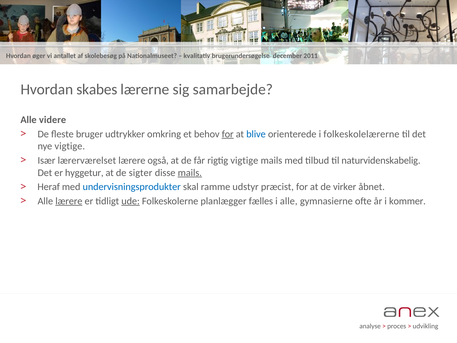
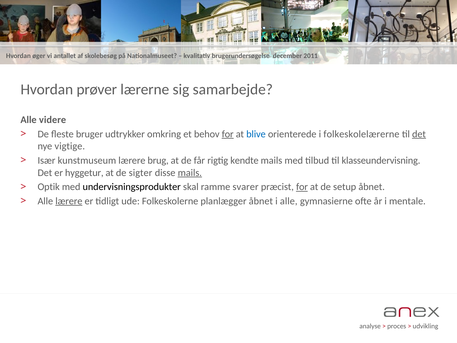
skabes: skabes -> prøver
det at (419, 134) underline: none -> present
lærerværelset: lærerværelset -> kunstmuseum
også: også -> brug
rigtig vigtige: vigtige -> kendte
naturvidenskabelig: naturvidenskabelig -> klasseundervisning
Heraf: Heraf -> Optik
undervisningsprodukter colour: blue -> black
udstyr: udstyr -> svarer
for at (302, 187) underline: none -> present
virker: virker -> setup
ude underline: present -> none
planlægger fælles: fælles -> åbnet
kommer: kommer -> mentale
